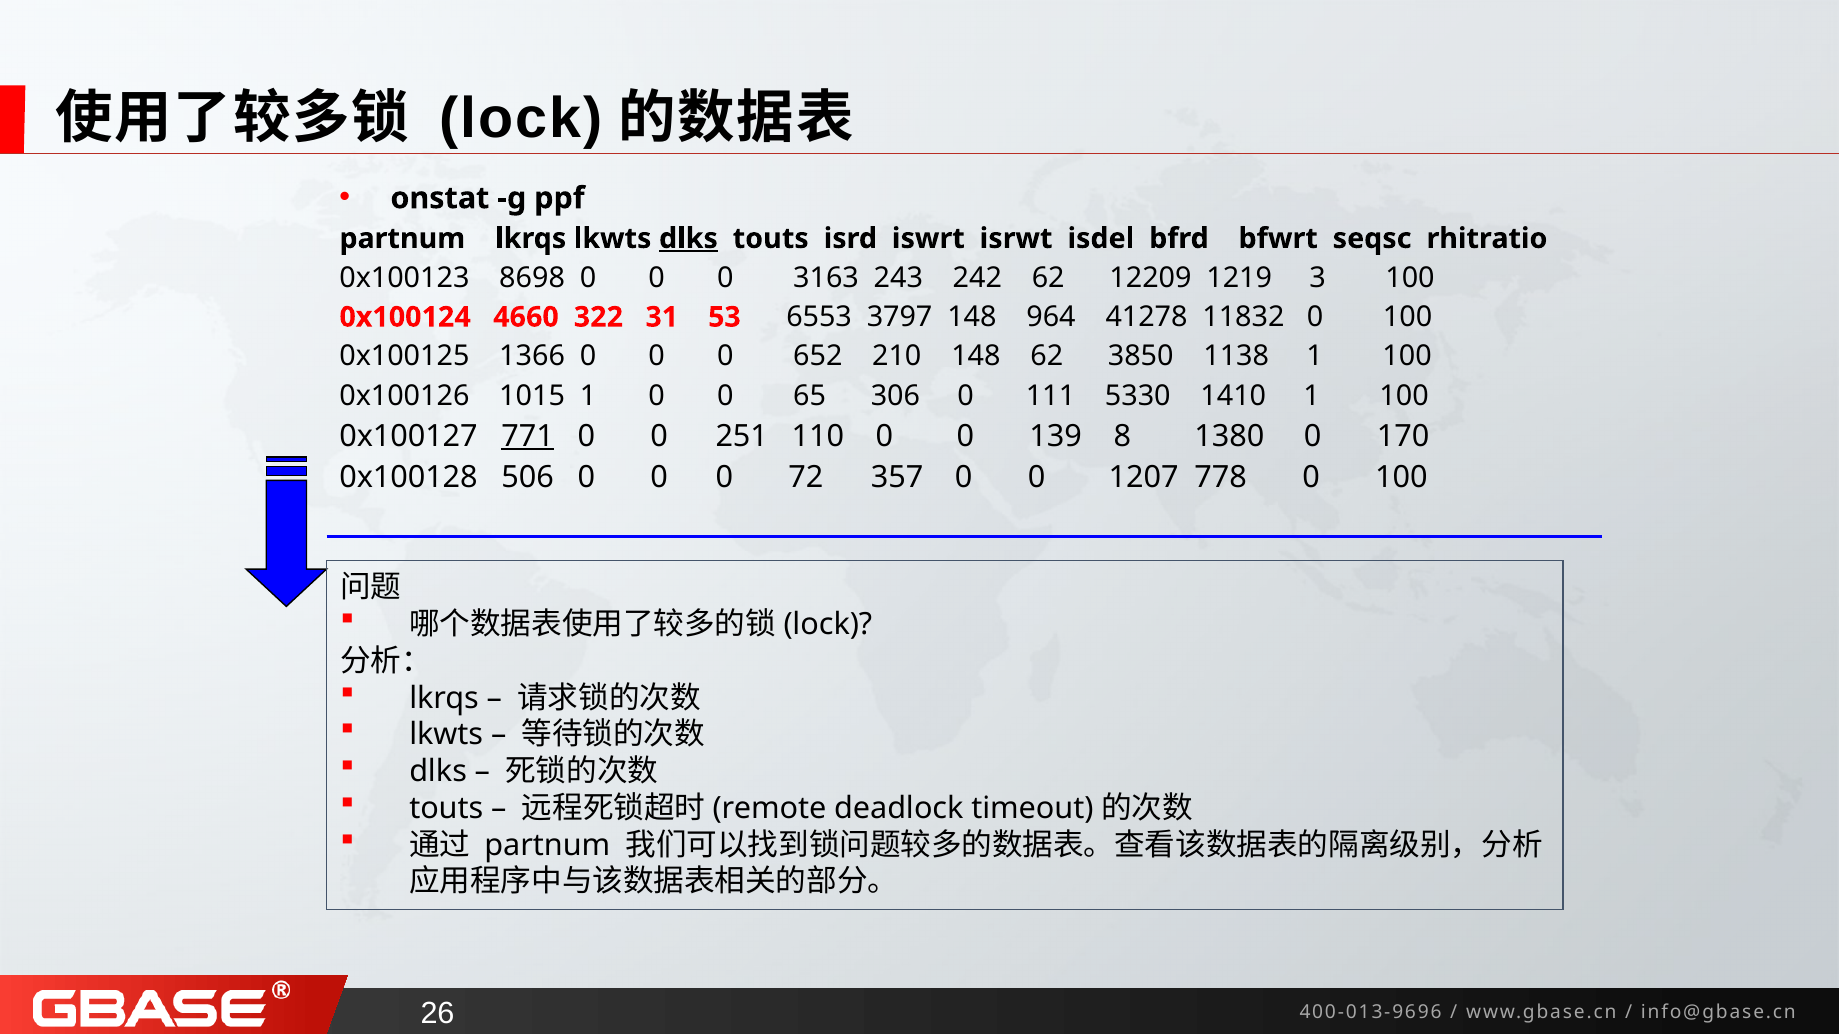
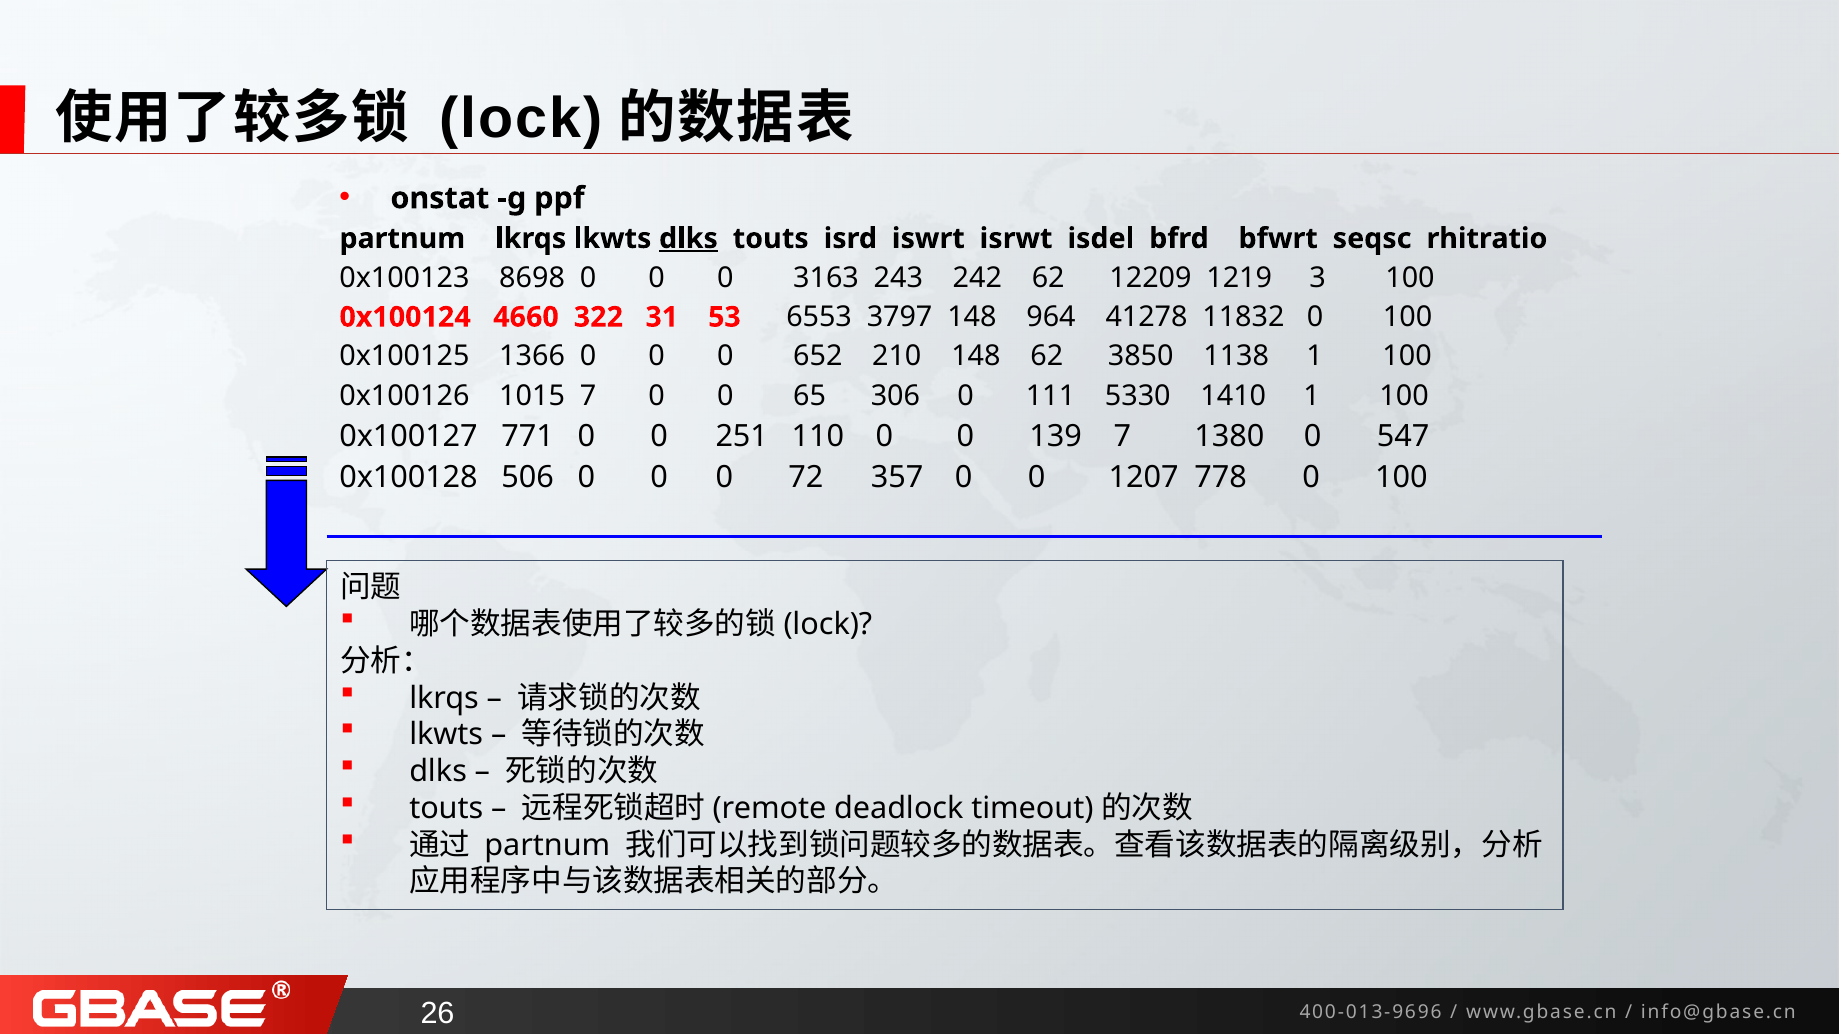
1015 1: 1 -> 7
771 underline: present -> none
139 8: 8 -> 7
170: 170 -> 547
